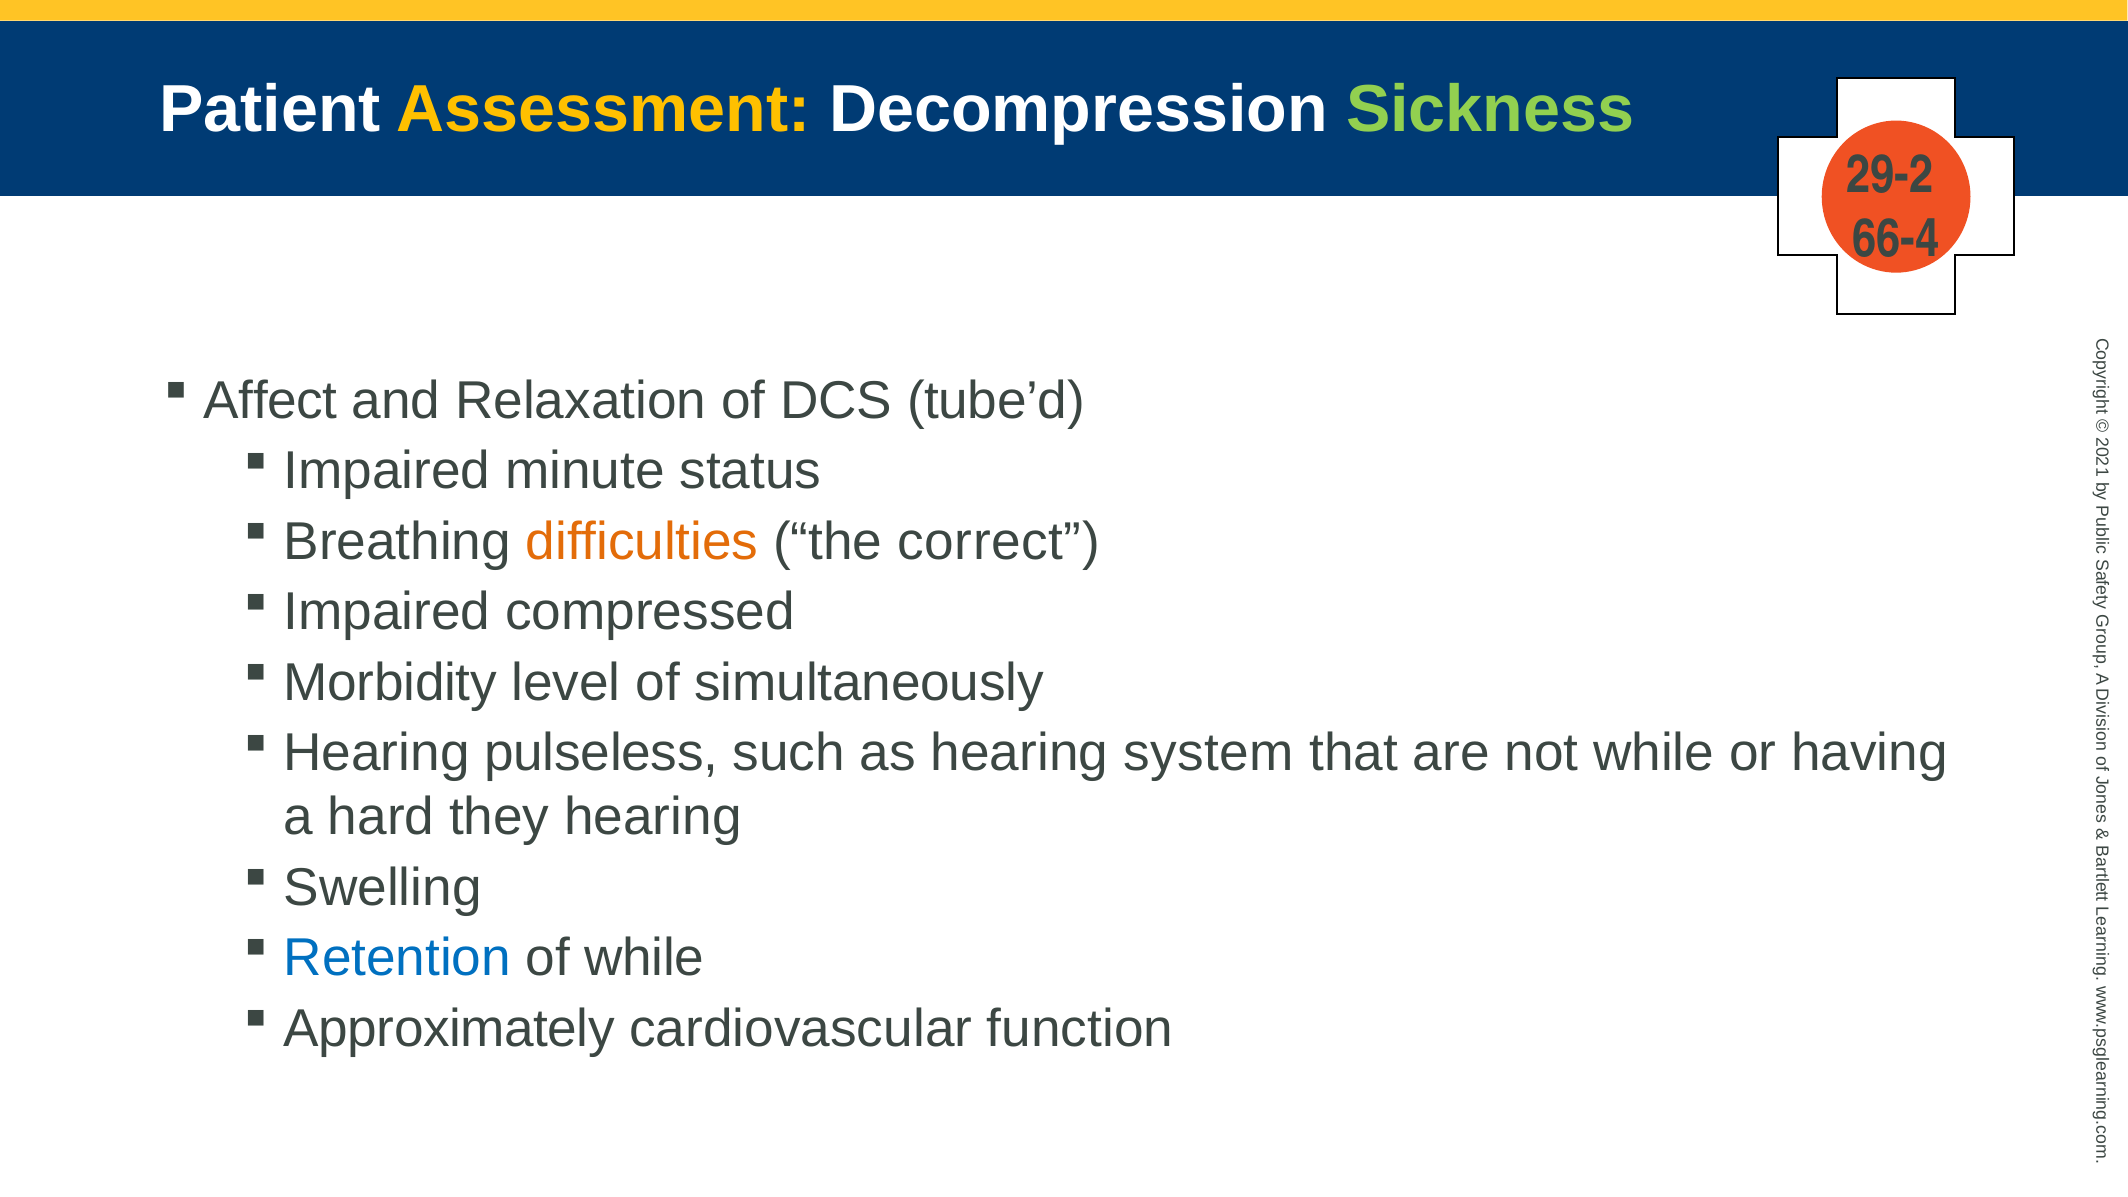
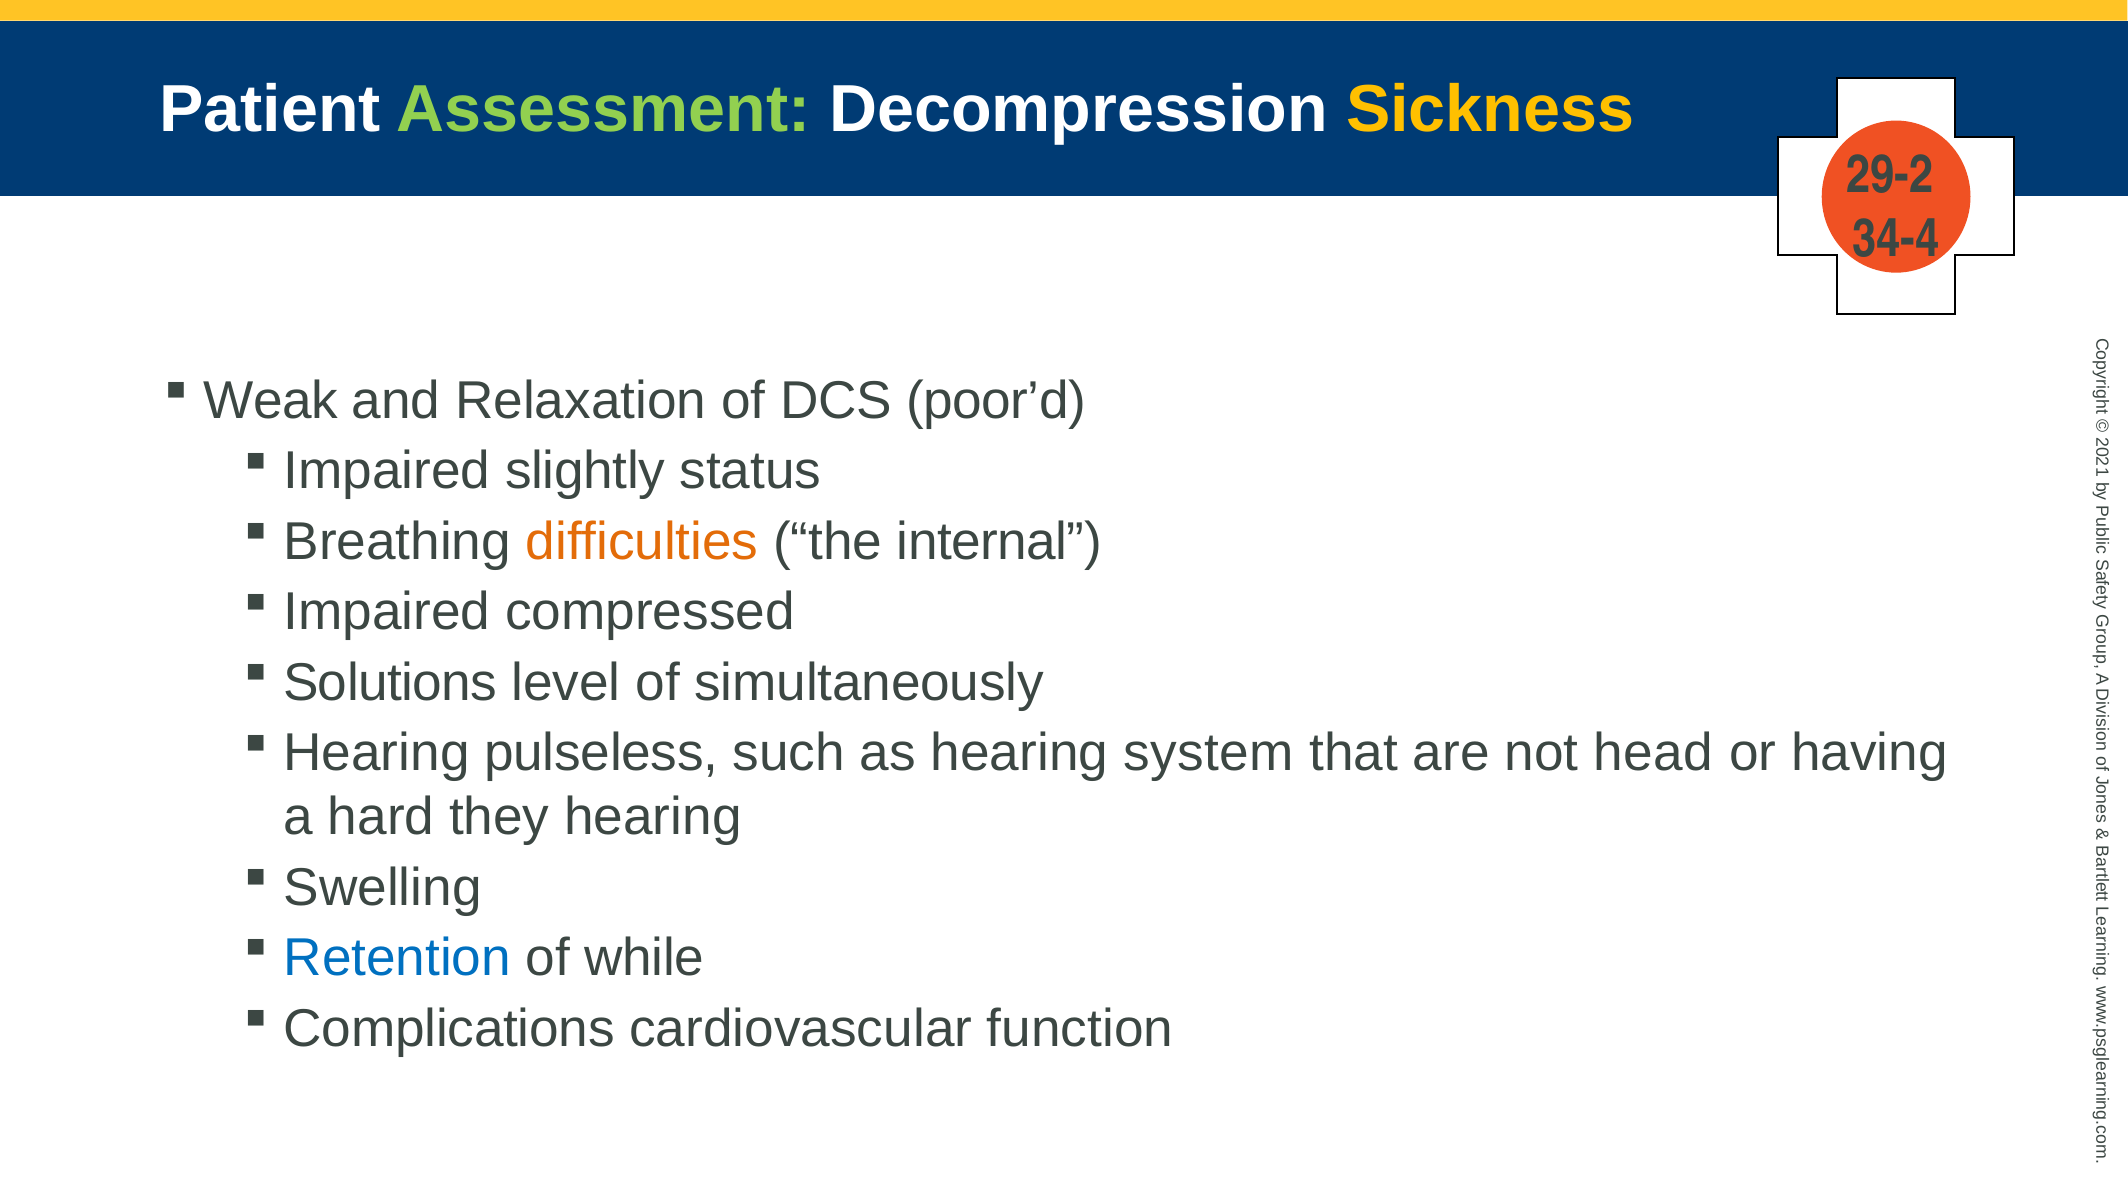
Assessment colour: yellow -> light green
Sickness colour: light green -> yellow
66-4: 66-4 -> 34-4
Affect: Affect -> Weak
tube’d: tube’d -> poor’d
minute: minute -> slightly
correct: correct -> internal
Morbidity: Morbidity -> Solutions
not while: while -> head
Approximately: Approximately -> Complications
